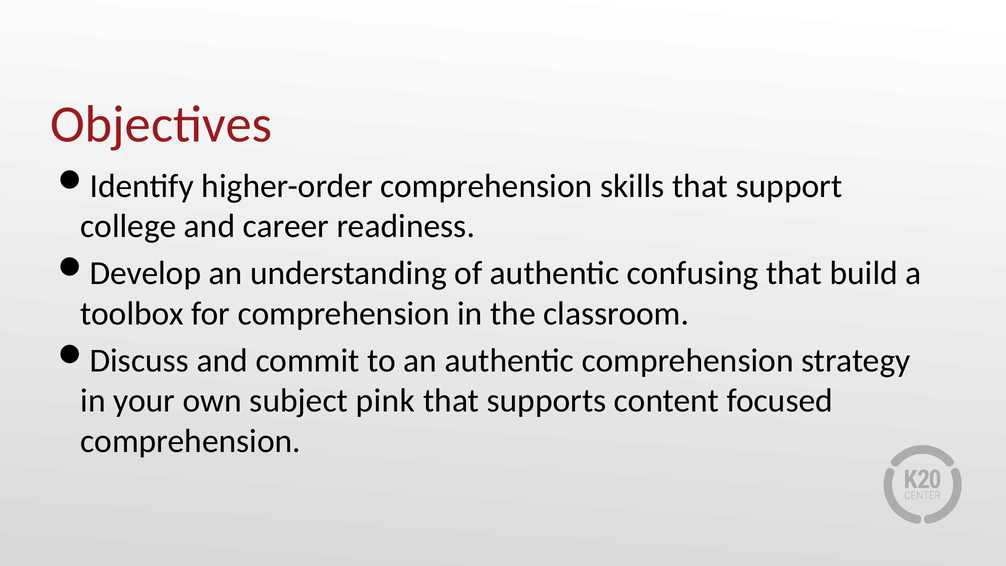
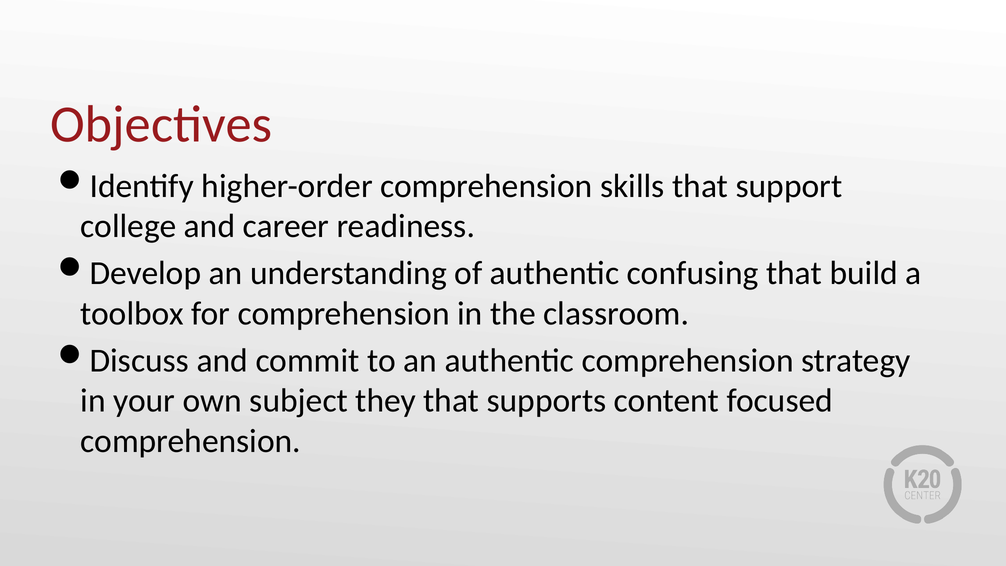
pink: pink -> they
